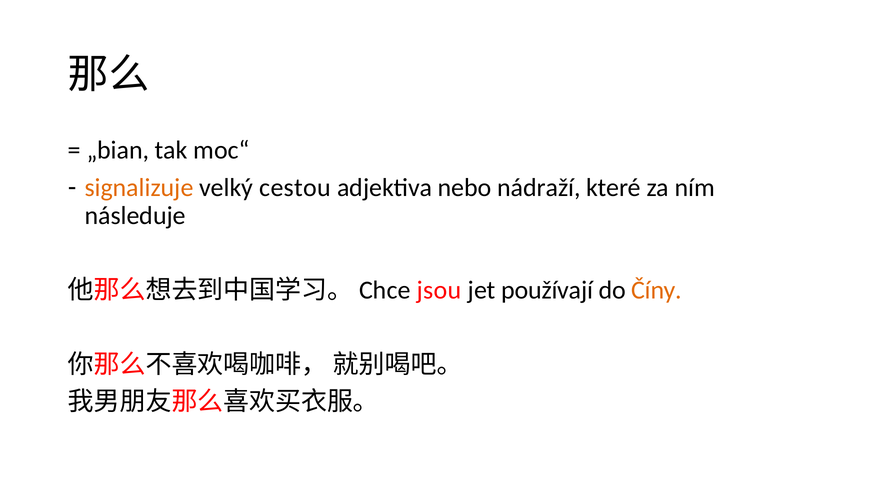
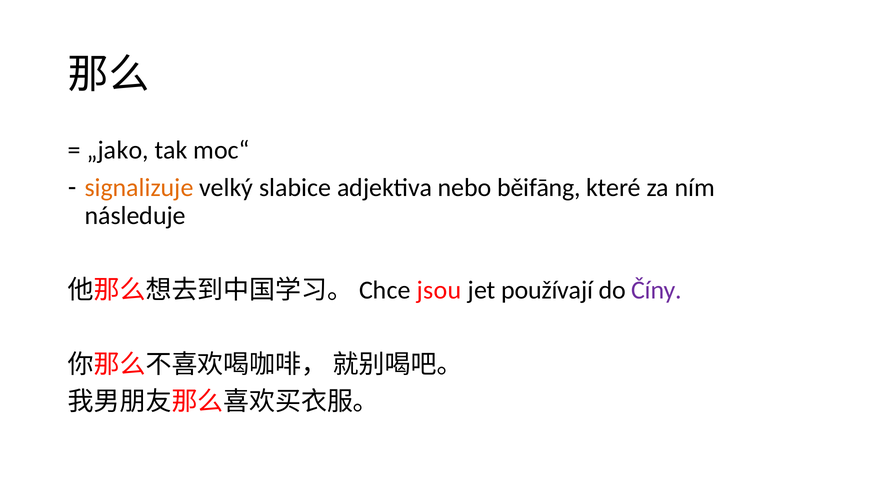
„bian: „bian -> „jako
cestou: cestou -> slabice
nádraží: nádraží -> běifāng
Číny colour: orange -> purple
